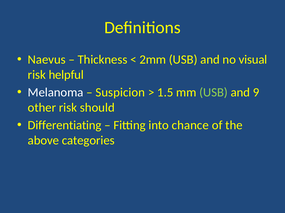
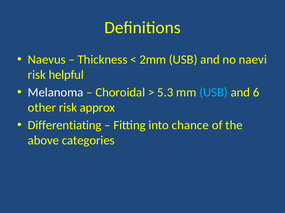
visual: visual -> naevi
Suspicion: Suspicion -> Choroidal
1.5: 1.5 -> 5.3
USB at (213, 93) colour: light green -> light blue
9: 9 -> 6
should: should -> approx
